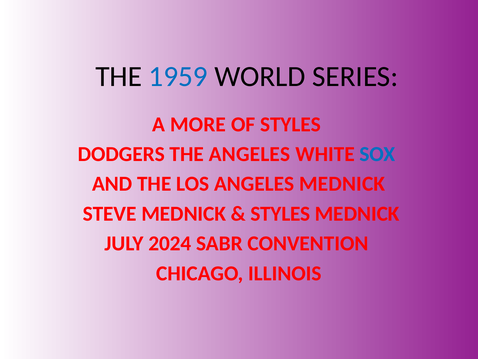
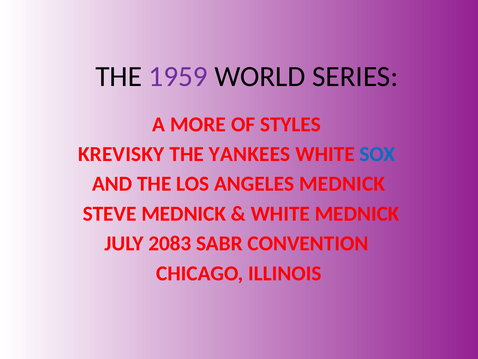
1959 colour: blue -> purple
DODGERS: DODGERS -> KREVISKY
THE ANGELES: ANGELES -> YANKEES
STYLES at (280, 213): STYLES -> WHITE
2024: 2024 -> 2083
